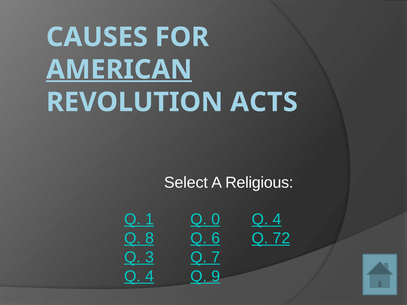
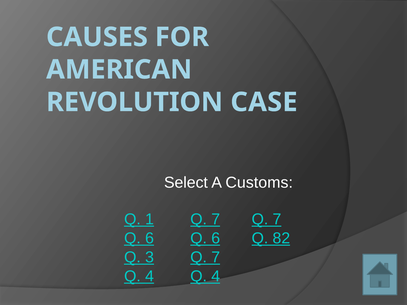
AMERICAN underline: present -> none
ACTS: ACTS -> CASE
Religious: Religious -> Customs
0 at (216, 219): 0 -> 7
4 at (277, 219): 4 -> 7
8 at (150, 238): 8 -> 6
72: 72 -> 82
9 at (216, 277): 9 -> 4
